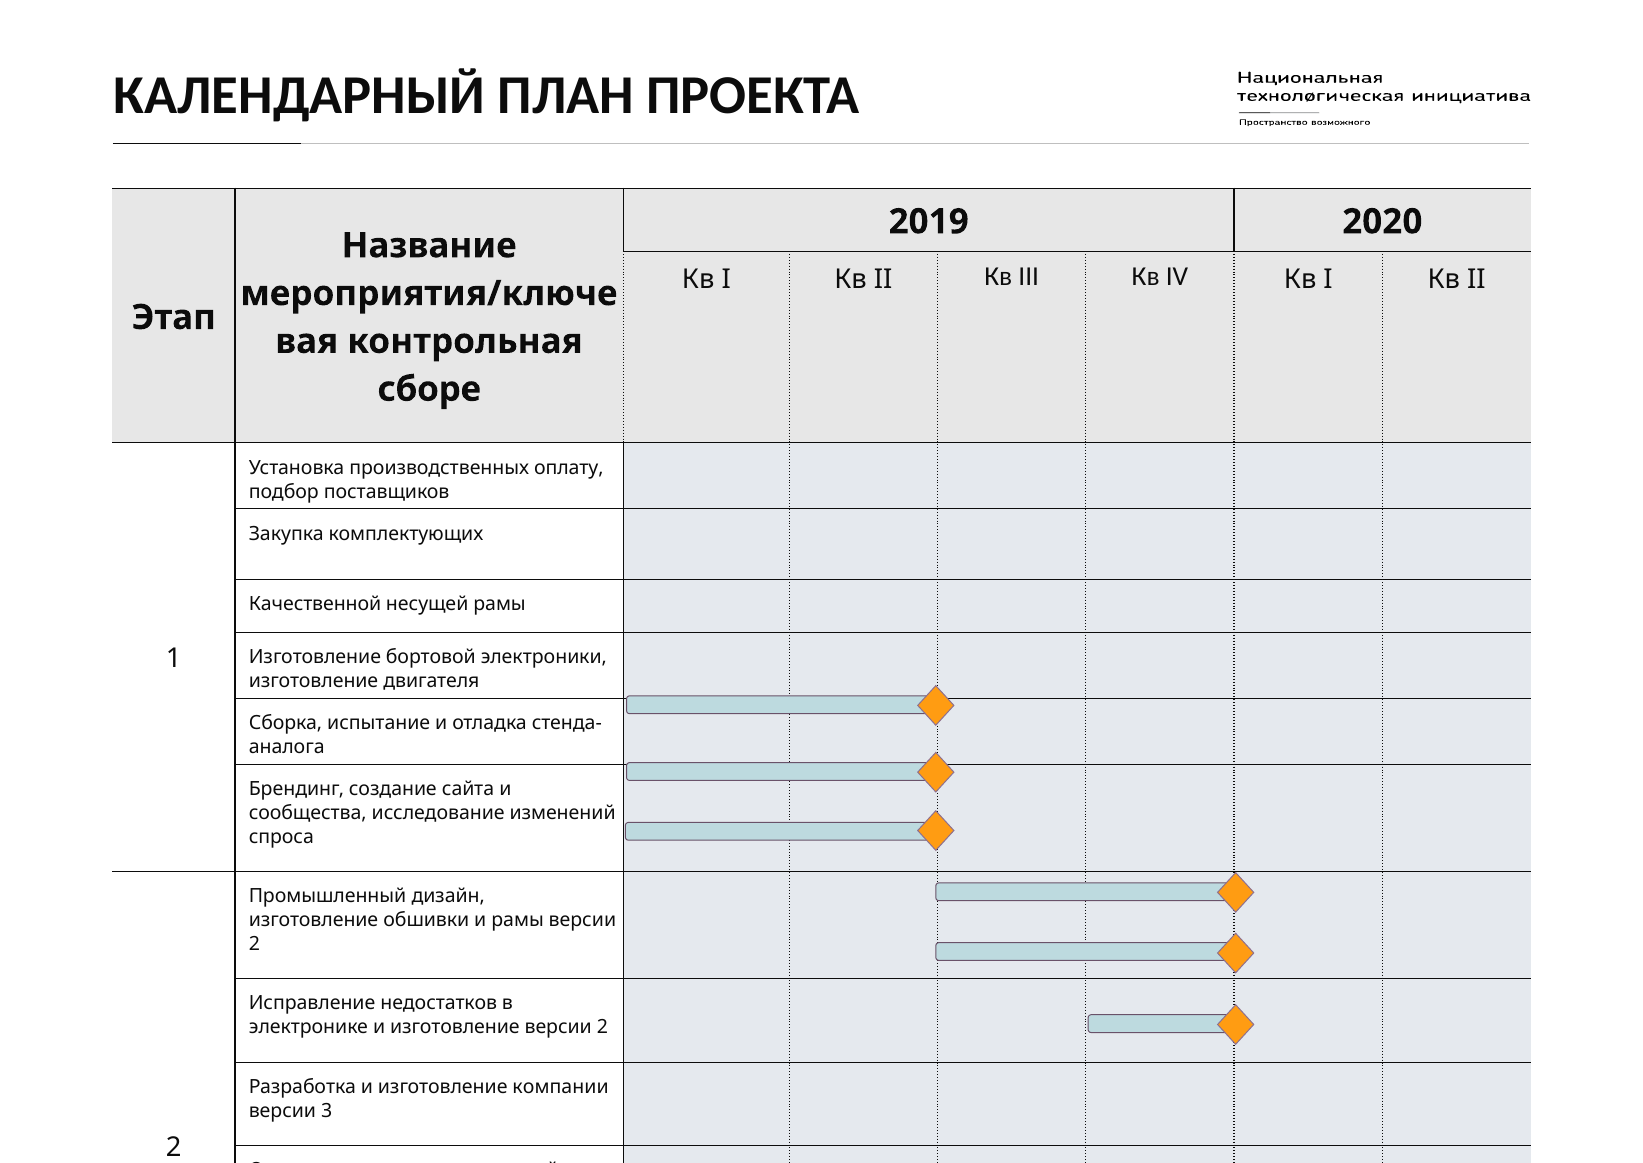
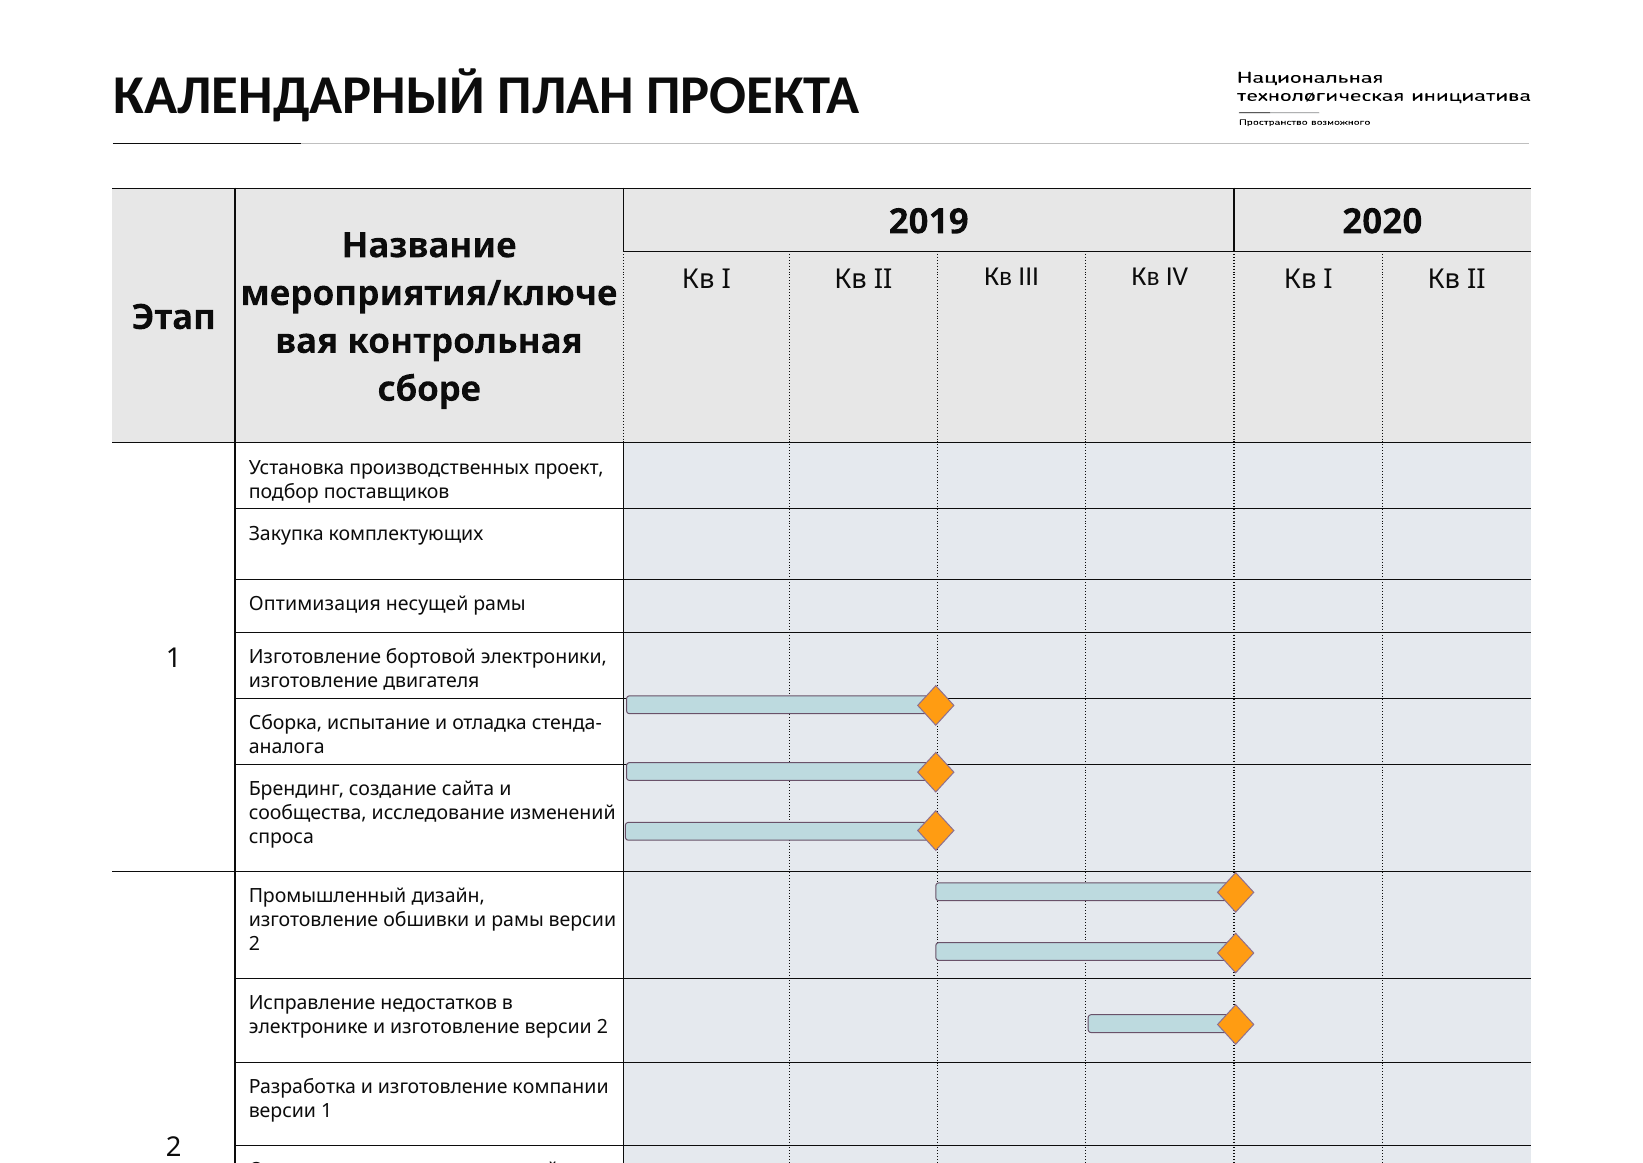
оплату: оплату -> проект
Качественной at (315, 604): Качественной -> Оптимизация
версии 3: 3 -> 1
